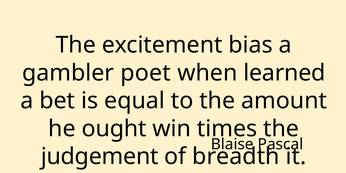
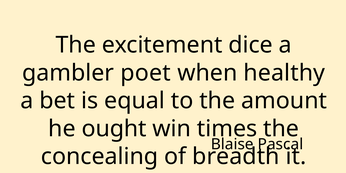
bias: bias -> dice
learned: learned -> healthy
judgement: judgement -> concealing
